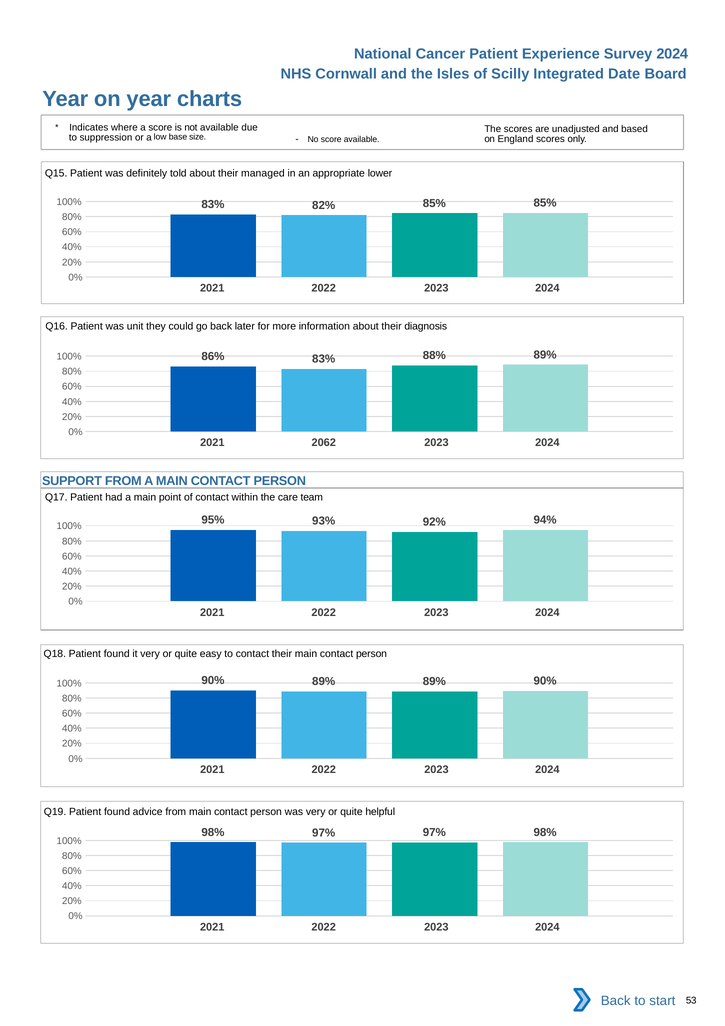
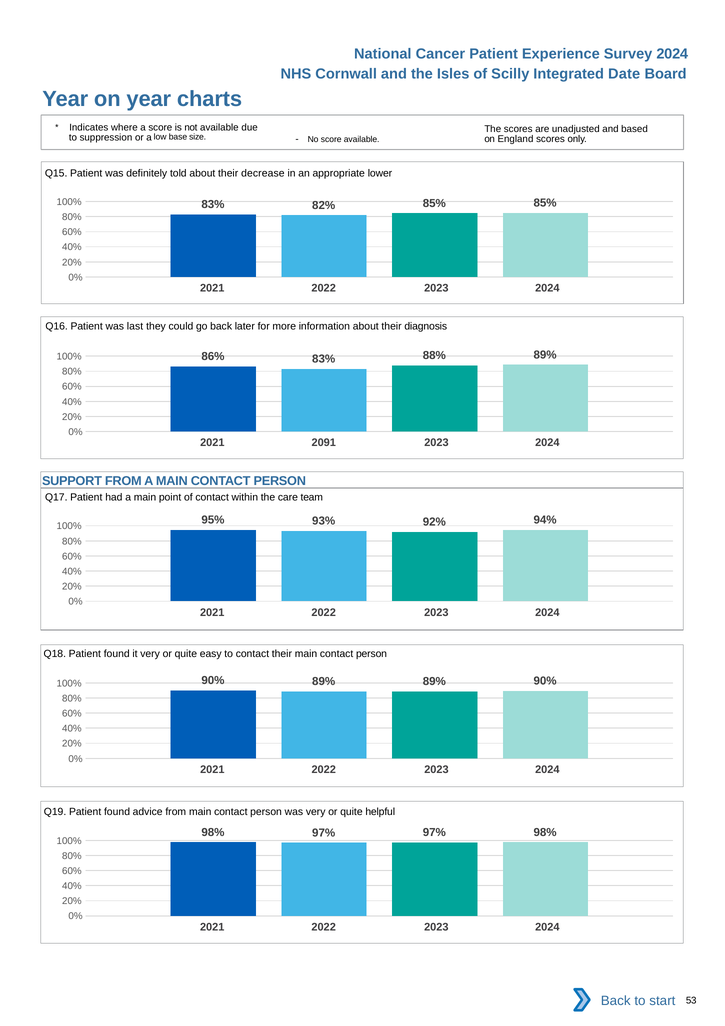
managed: managed -> decrease
unit: unit -> last
2062: 2062 -> 2091
